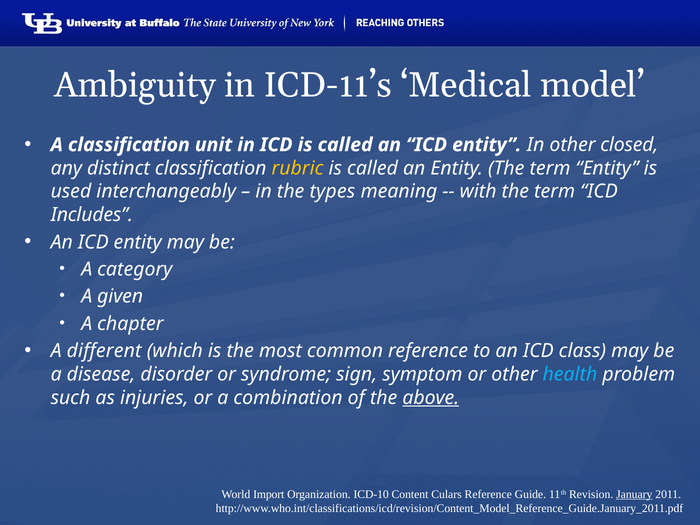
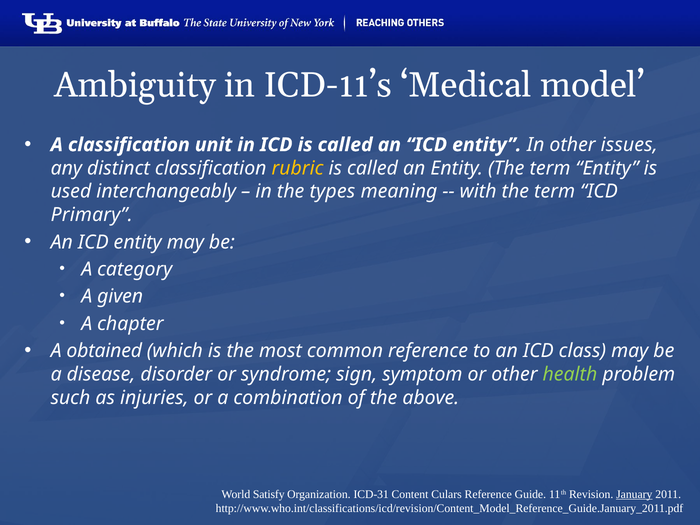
closed: closed -> issues
Includes: Includes -> Primary
different: different -> obtained
health colour: light blue -> light green
above underline: present -> none
Import: Import -> Satisfy
ICD-10: ICD-10 -> ICD-31
